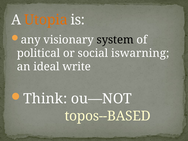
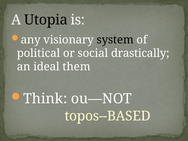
Utopia colour: orange -> black
iswarning: iswarning -> drastically
write: write -> them
